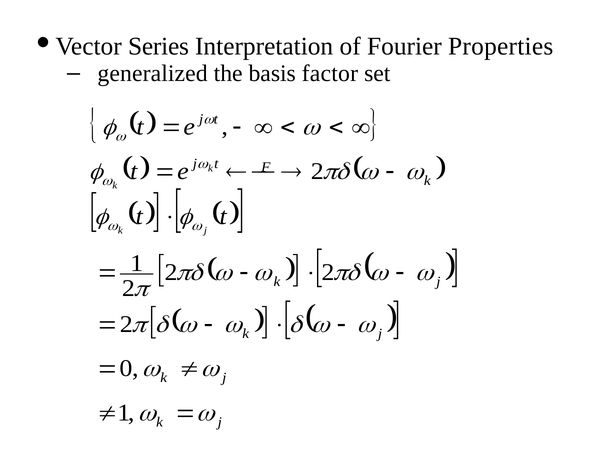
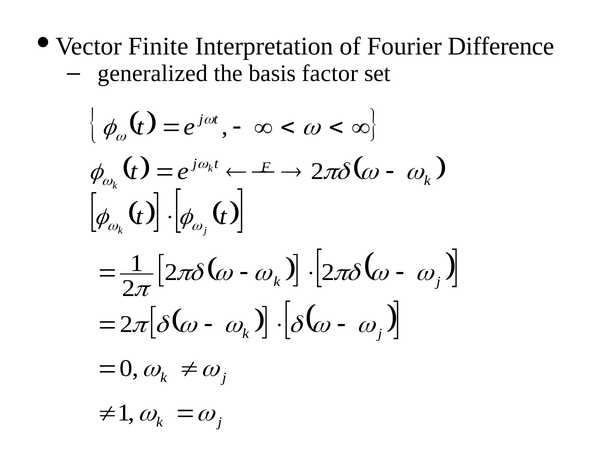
Series: Series -> Finite
Properties: Properties -> Difference
